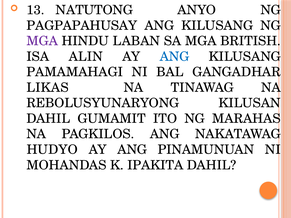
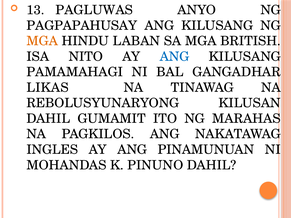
NATUTONG: NATUTONG -> PAGLUWAS
MGA at (42, 41) colour: purple -> orange
ALIN: ALIN -> NITO
HUDYO: HUDYO -> INGLES
IPAKITA: IPAKITA -> PINUNO
